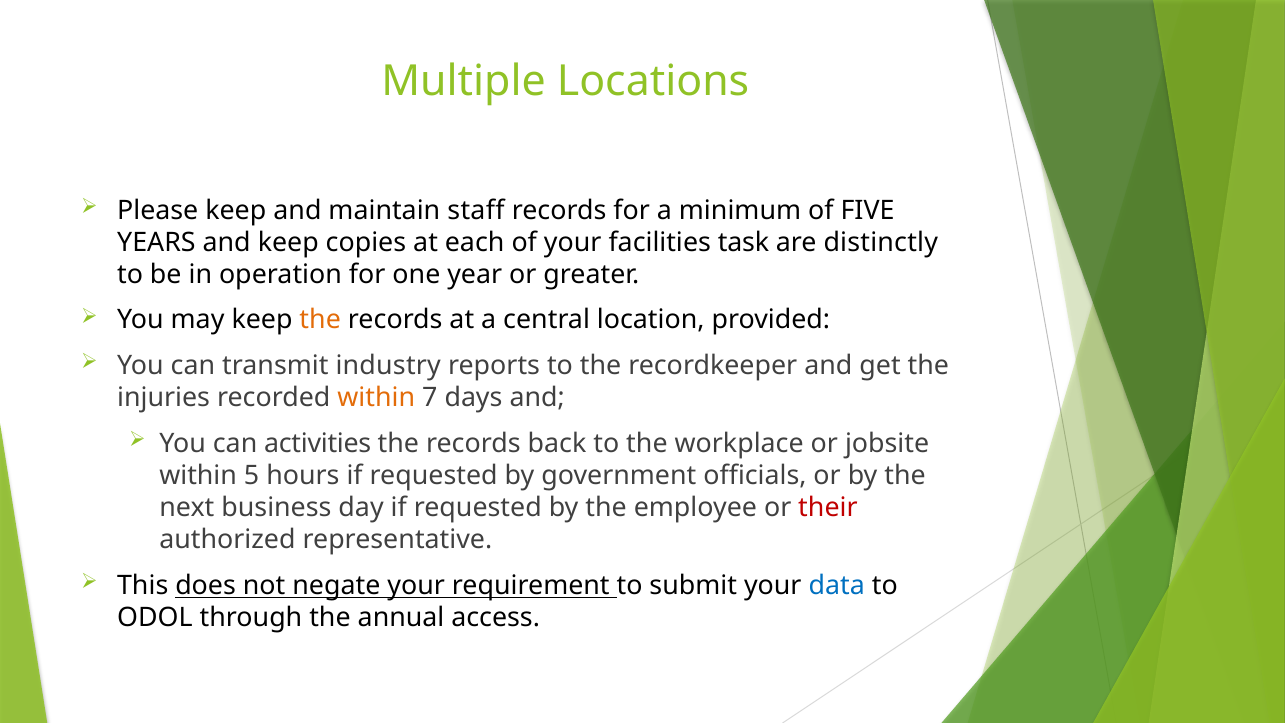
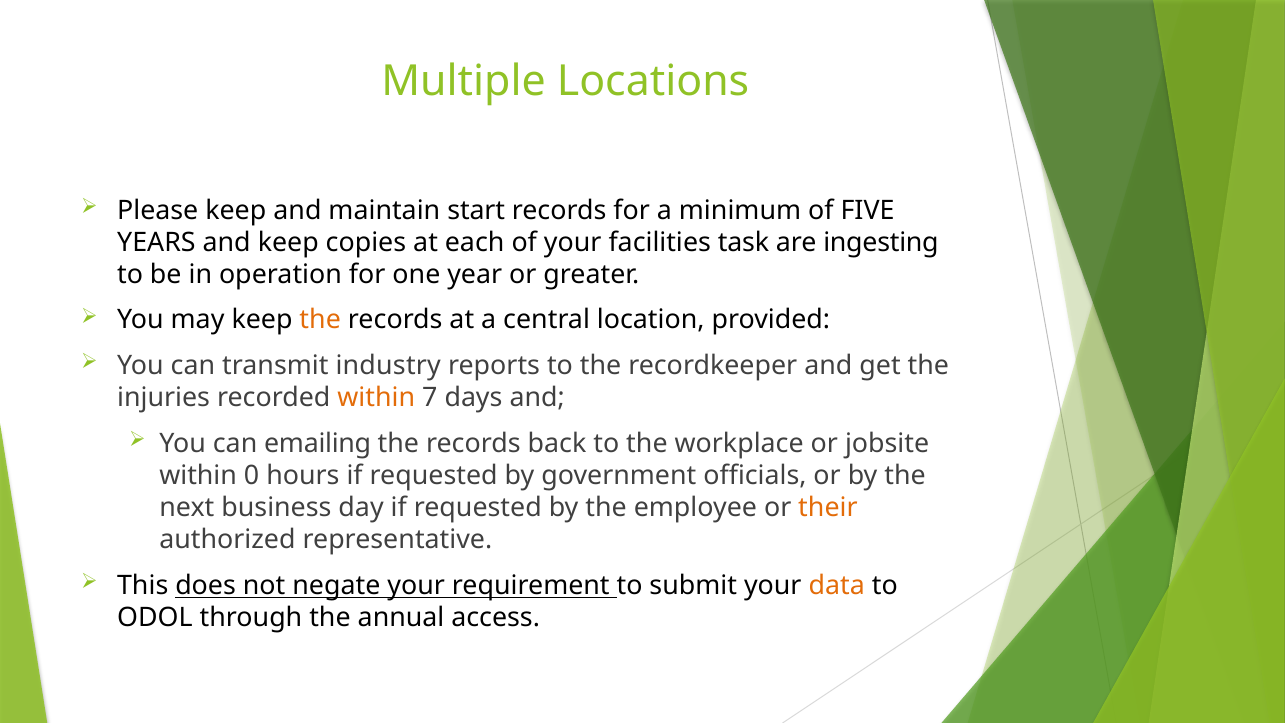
staff: staff -> start
distinctly: distinctly -> ingesting
activities: activities -> emailing
5: 5 -> 0
their colour: red -> orange
data colour: blue -> orange
